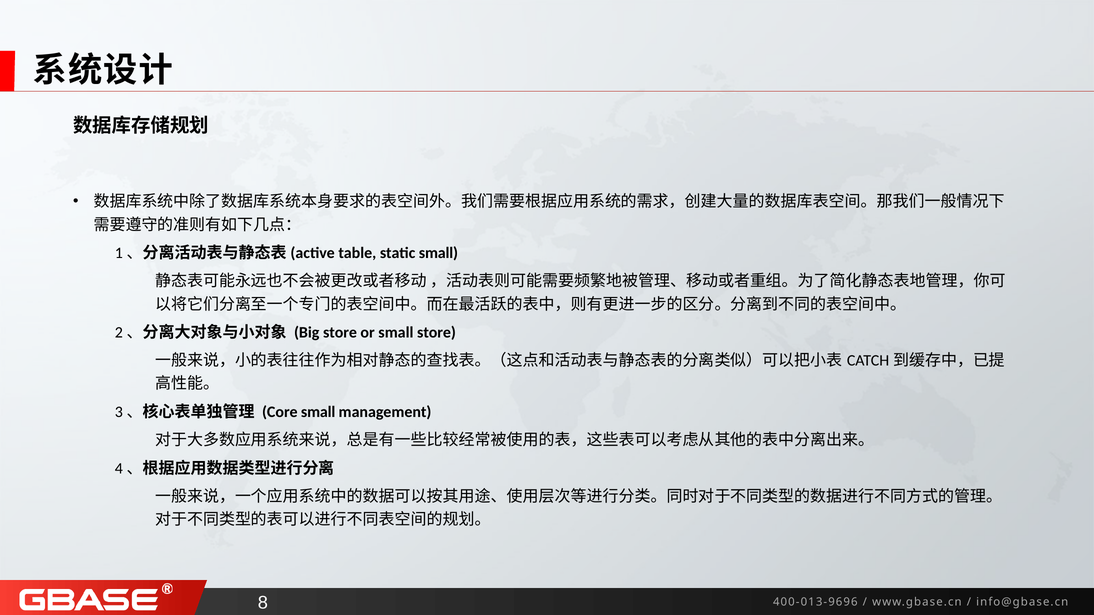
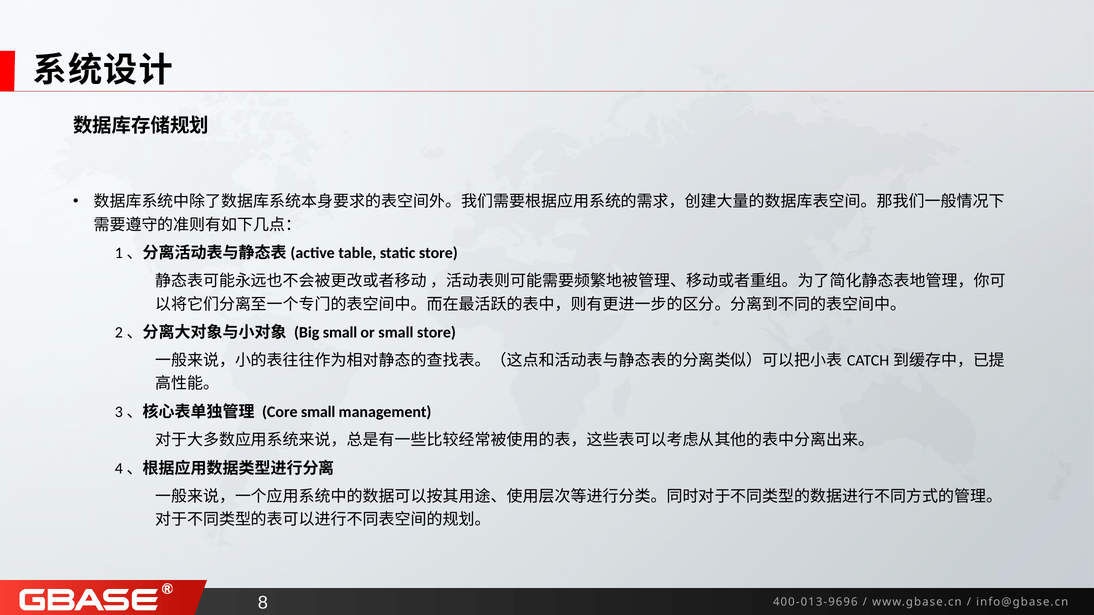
static small: small -> store
Big store: store -> small
